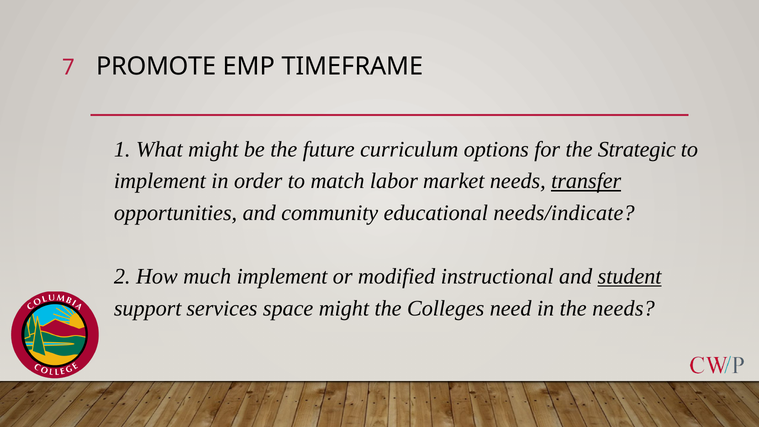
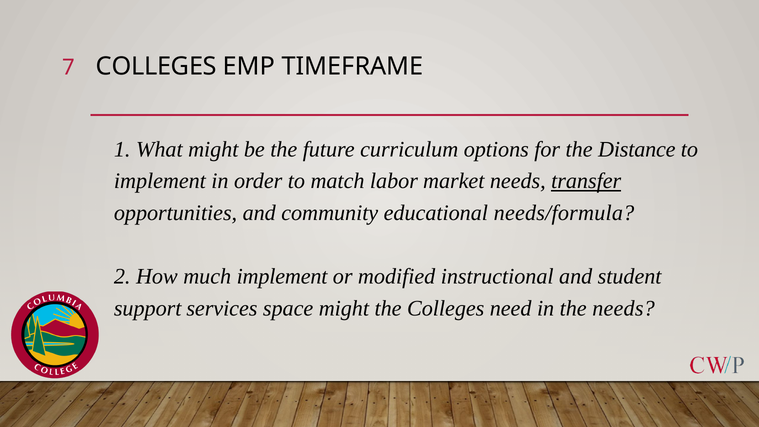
7 PROMOTE: PROMOTE -> COLLEGES
Strategic: Strategic -> Distance
needs/indicate: needs/indicate -> needs/formula
student underline: present -> none
